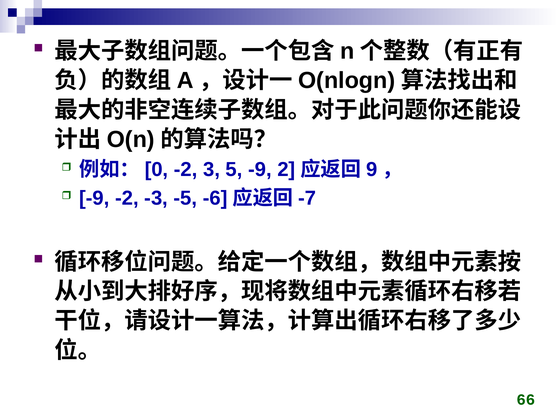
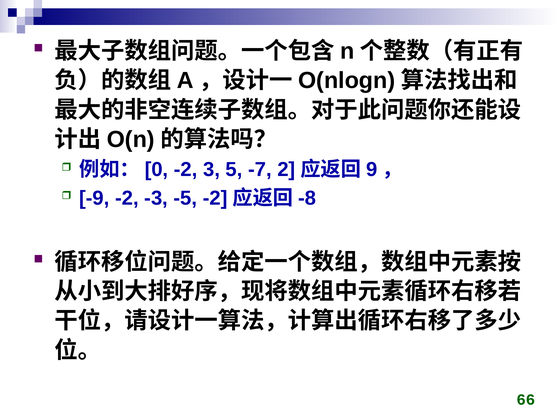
5 -9: -9 -> -7
-5 -6: -6 -> -2
-7: -7 -> -8
